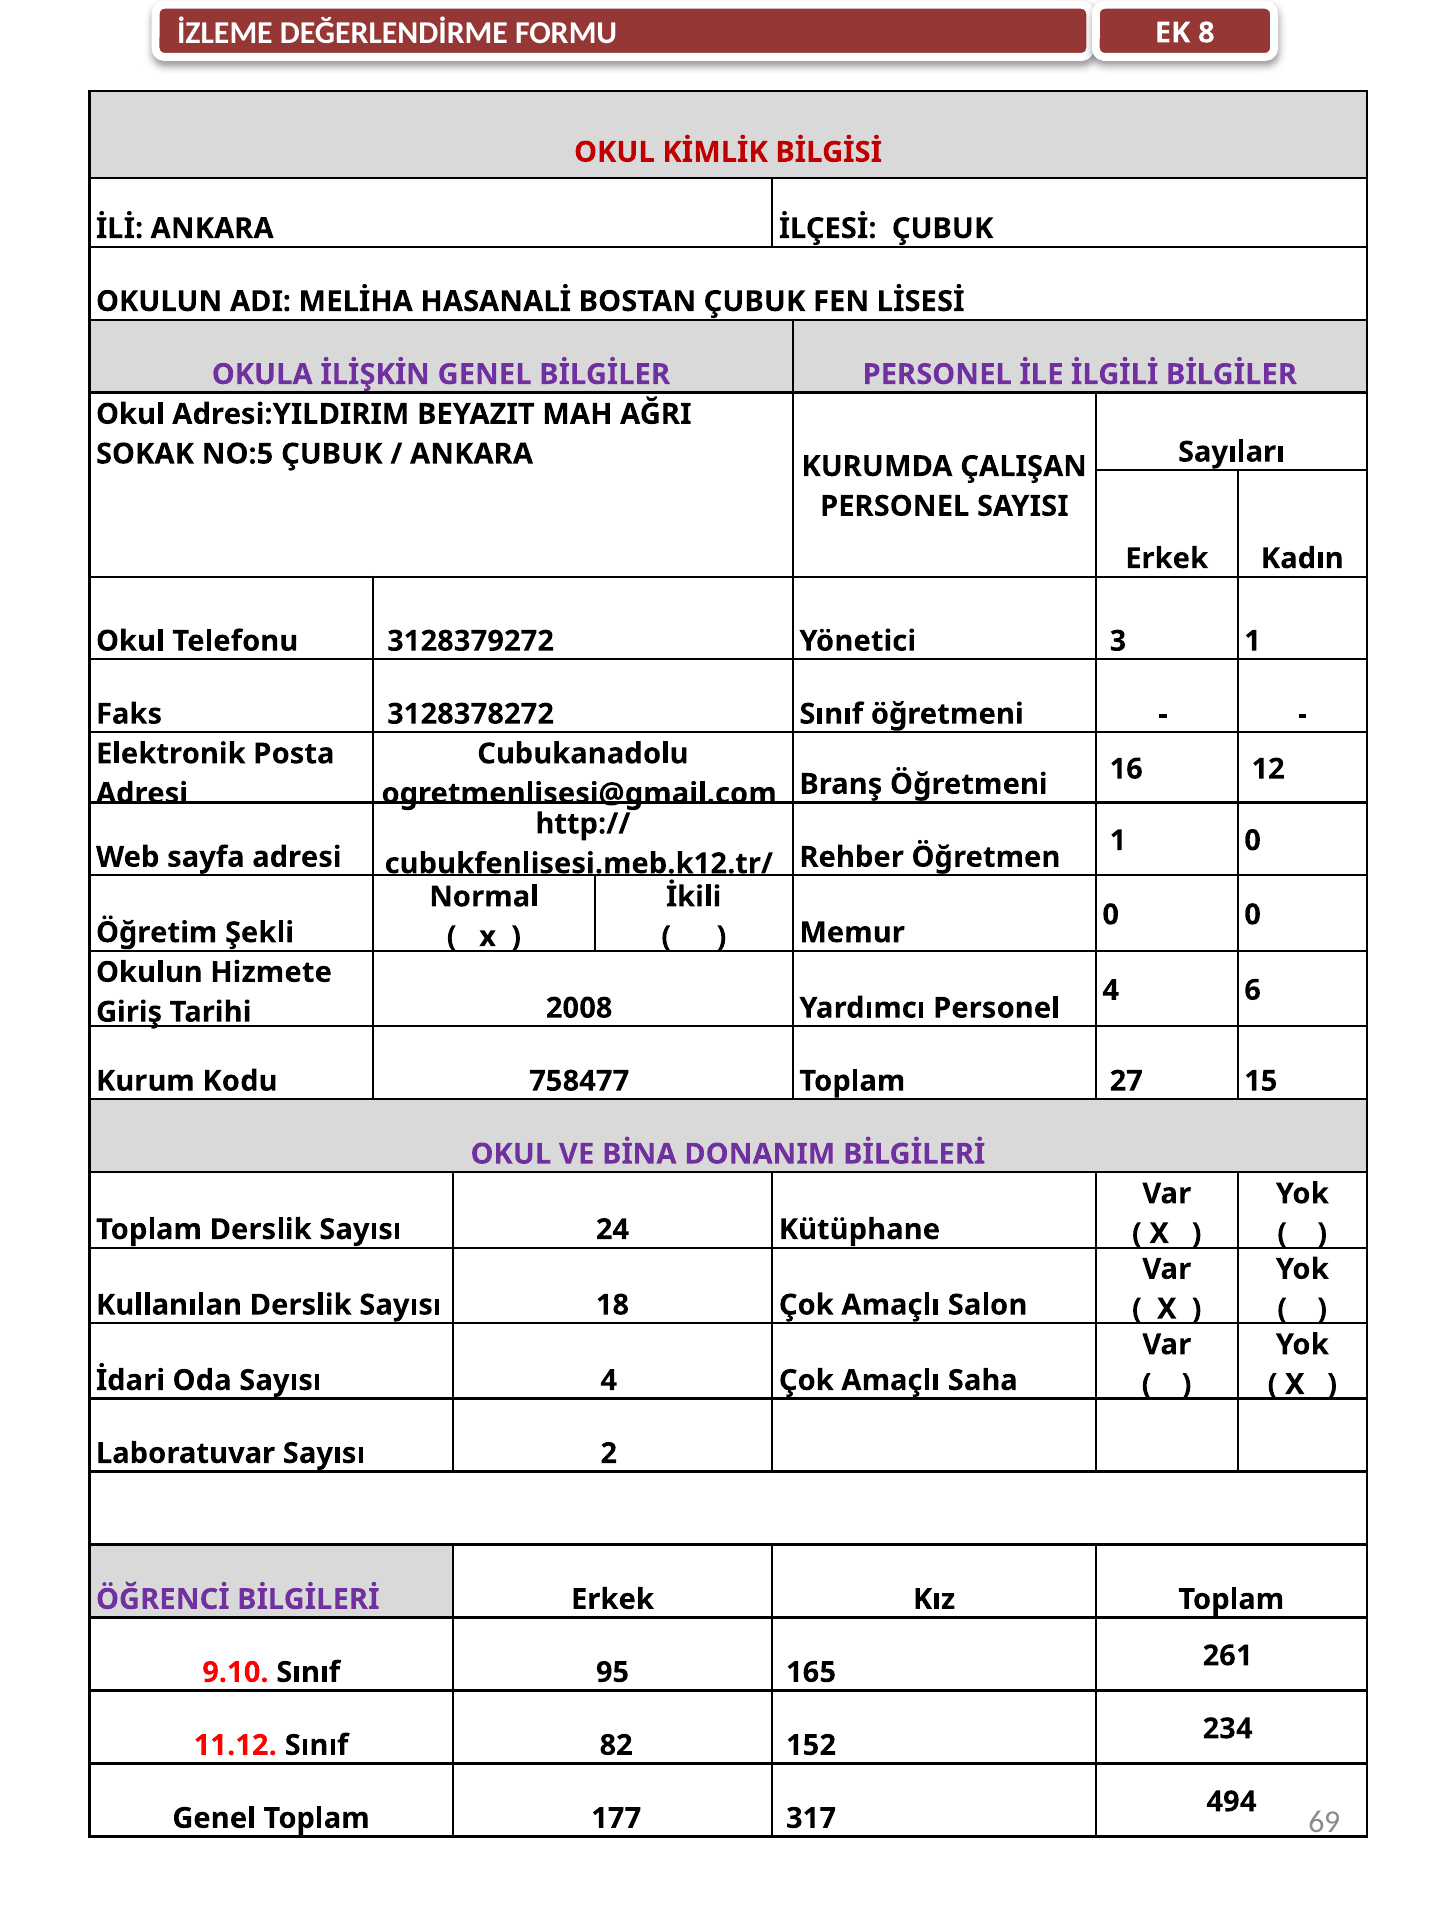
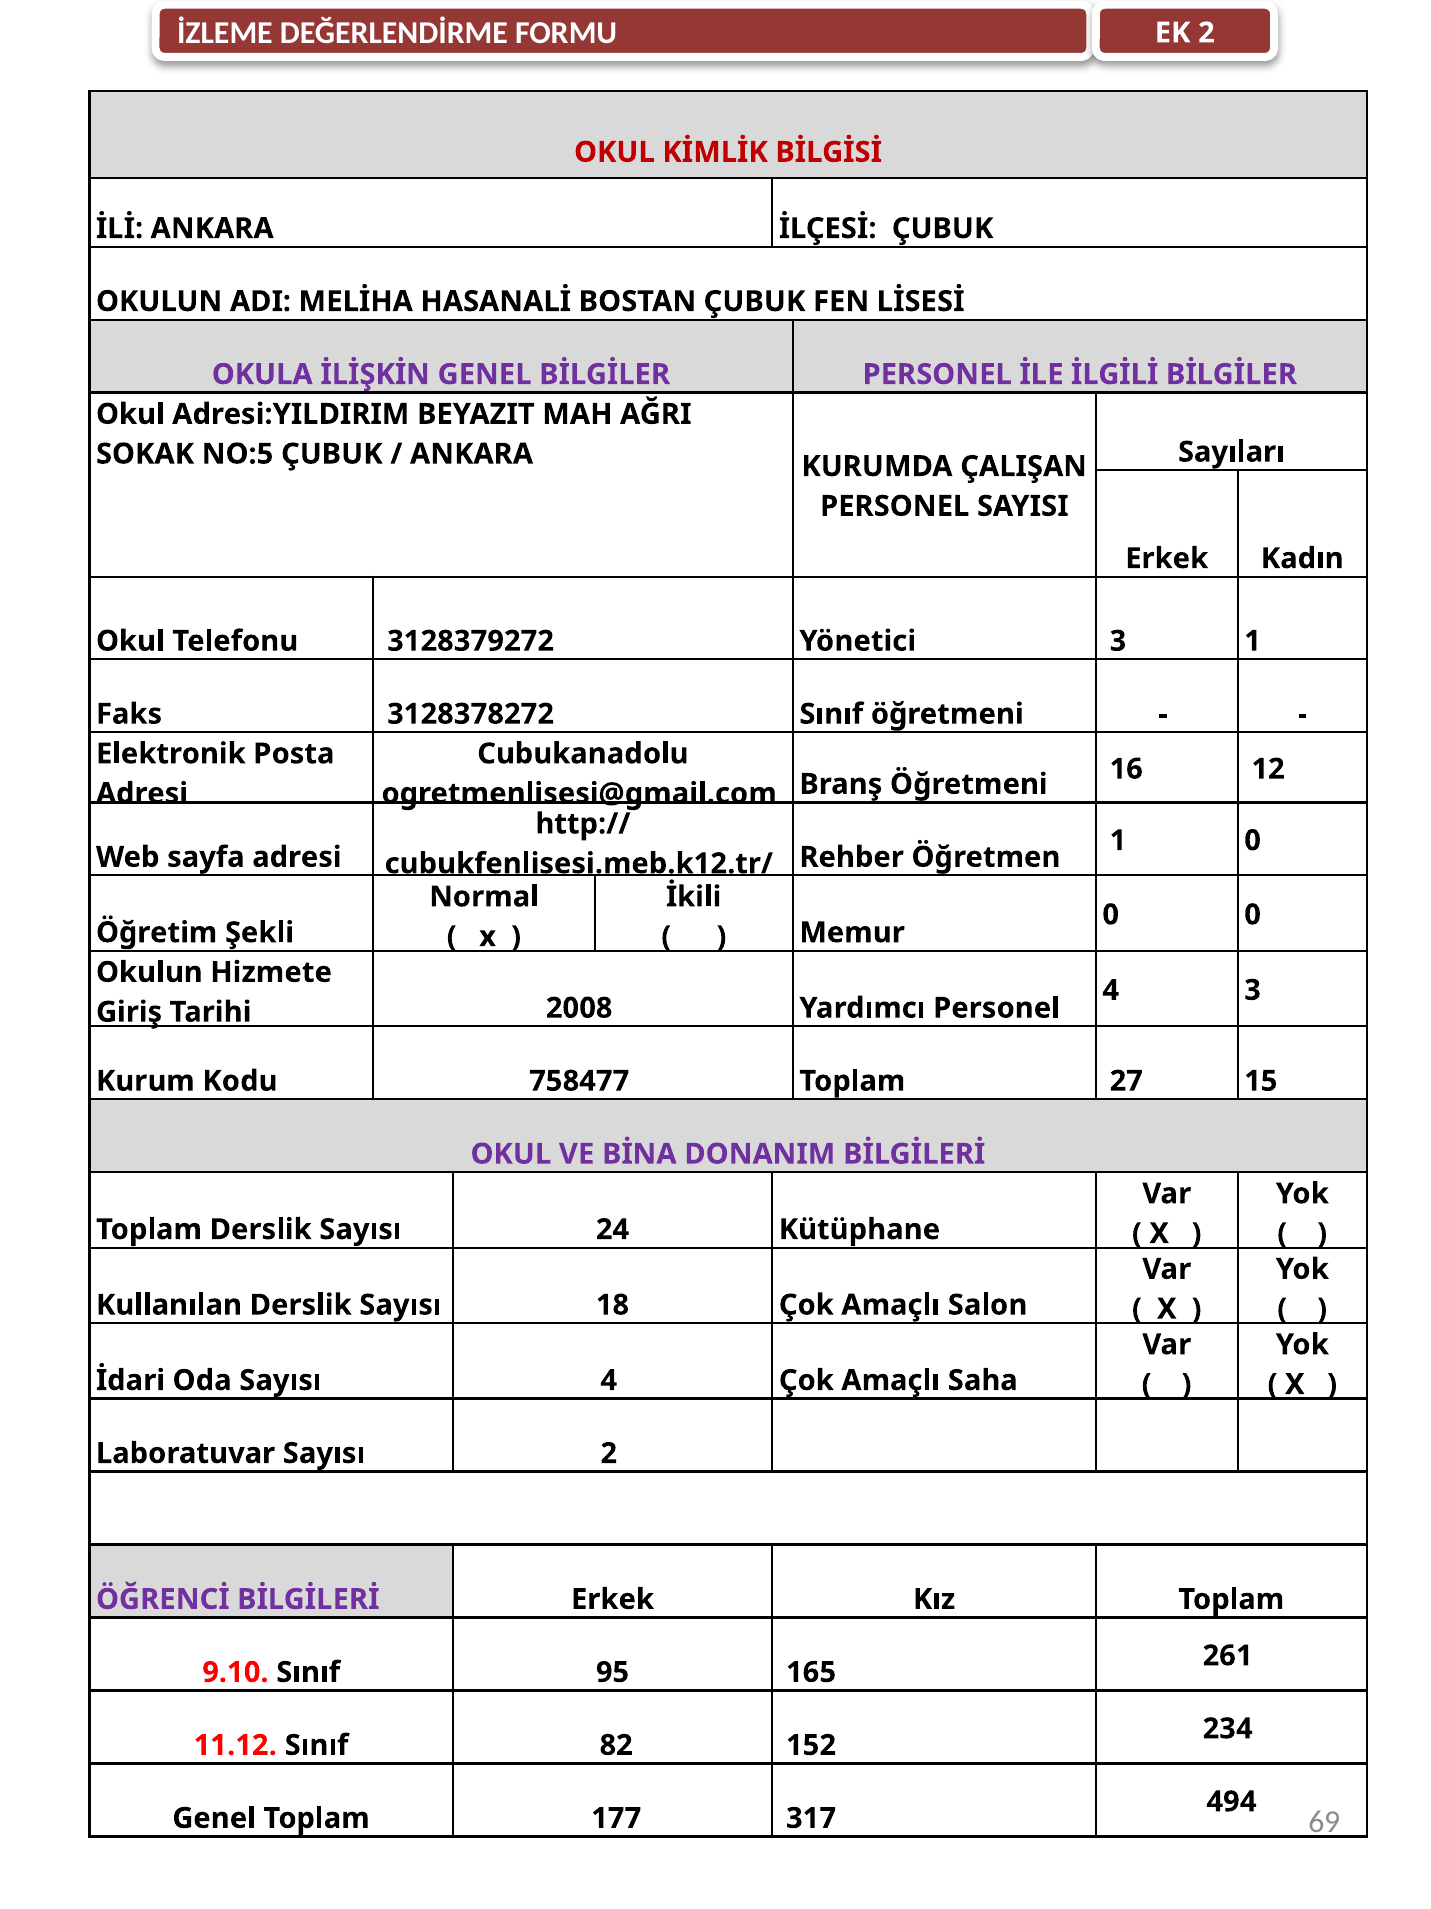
EK 8: 8 -> 2
4 6: 6 -> 3
